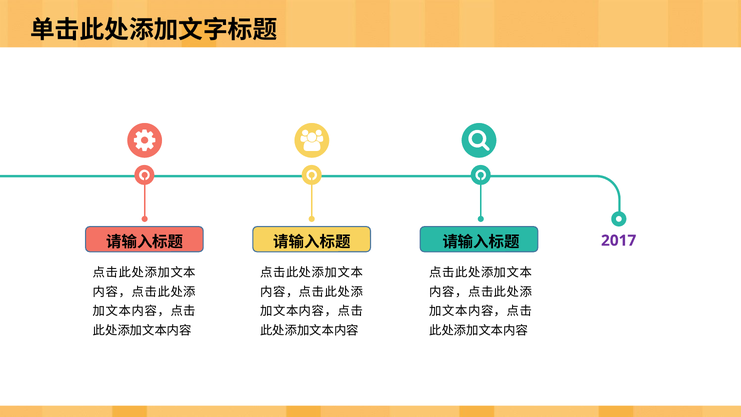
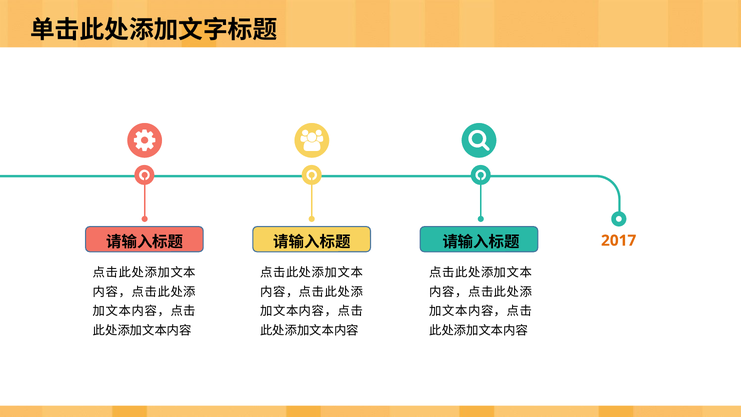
2017 colour: purple -> orange
